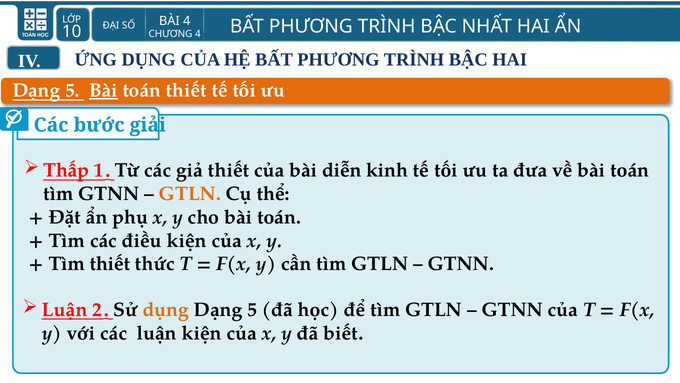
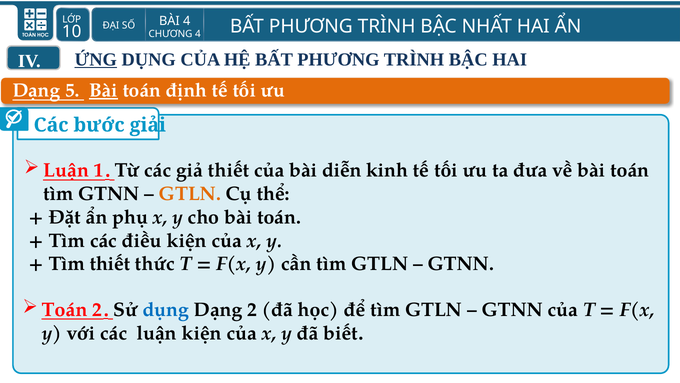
ỨNG underline: none -> present
toán thiết: thiết -> định
Thấp at (66, 170): Thấp -> Luận
Luận at (65, 309): Luận -> Toán
dụng at (166, 309) colour: orange -> blue
5 at (252, 309): 5 -> 2
